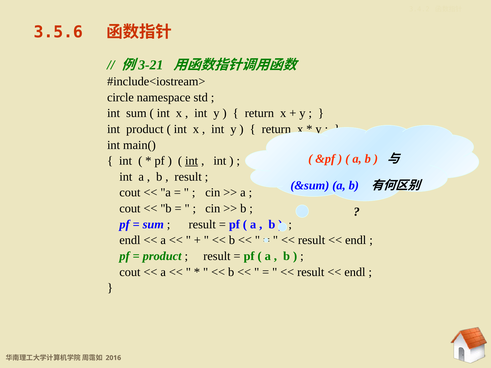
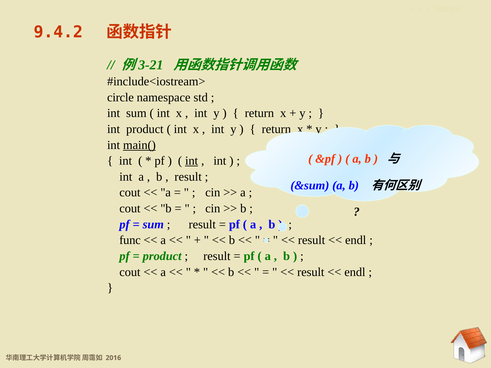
3.5.6: 3.5.6 -> 9.4.2
main( underline: none -> present
endl at (130, 240): endl -> func
